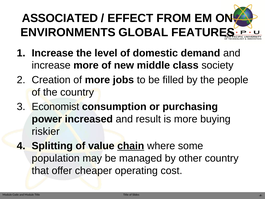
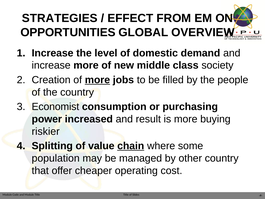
ASSOCIATED: ASSOCIATED -> STRATEGIES
ENVIRONMENTS: ENVIRONMENTS -> OPPORTUNITIES
FEATURES: FEATURES -> OVERVIEW
more at (97, 80) underline: none -> present
